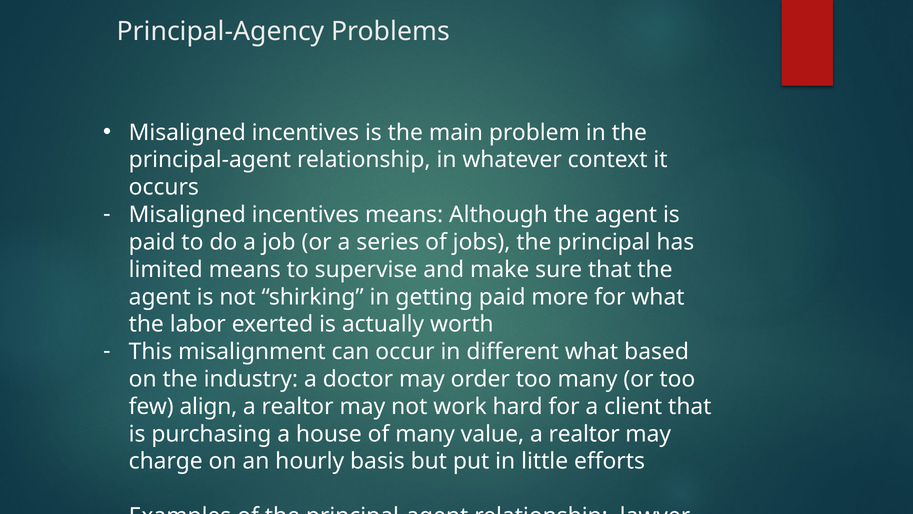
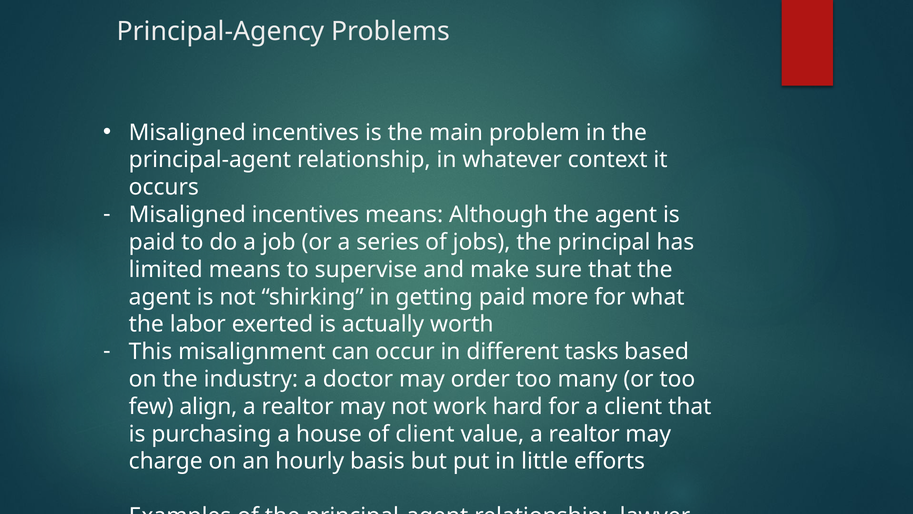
different what: what -> tasks
of many: many -> client
